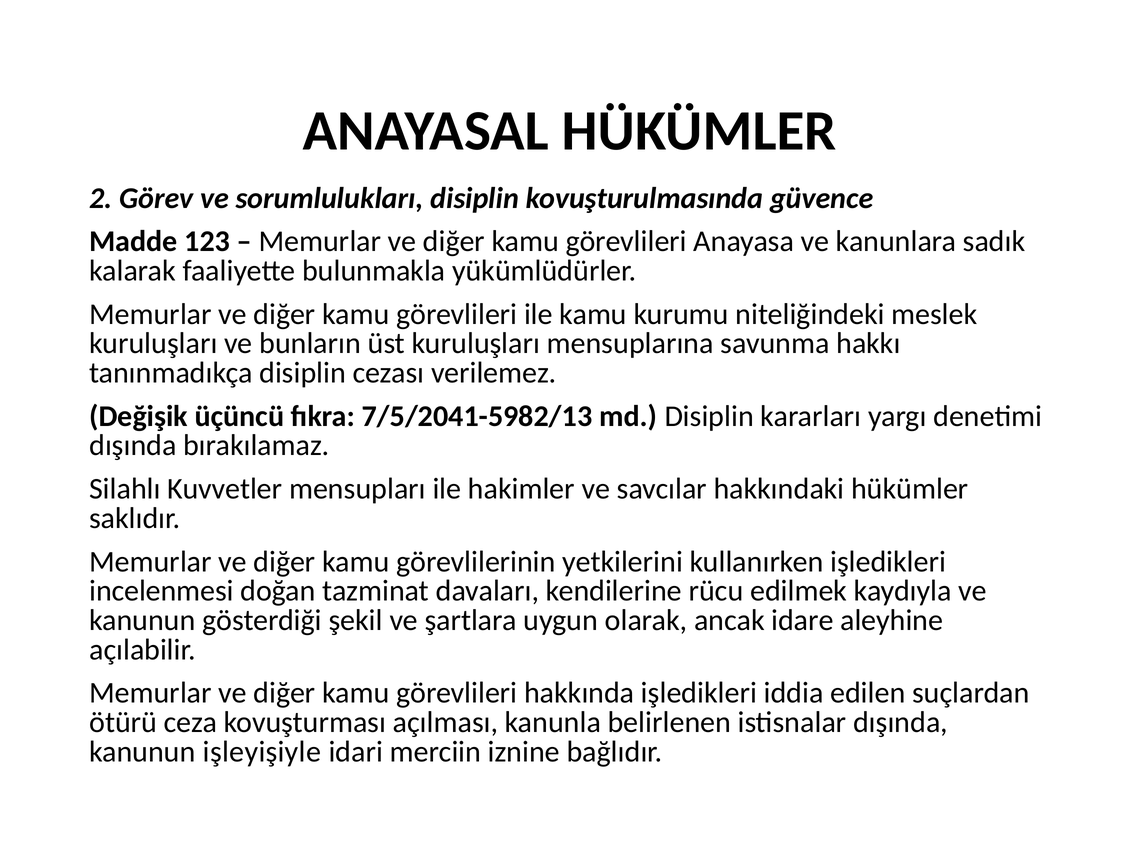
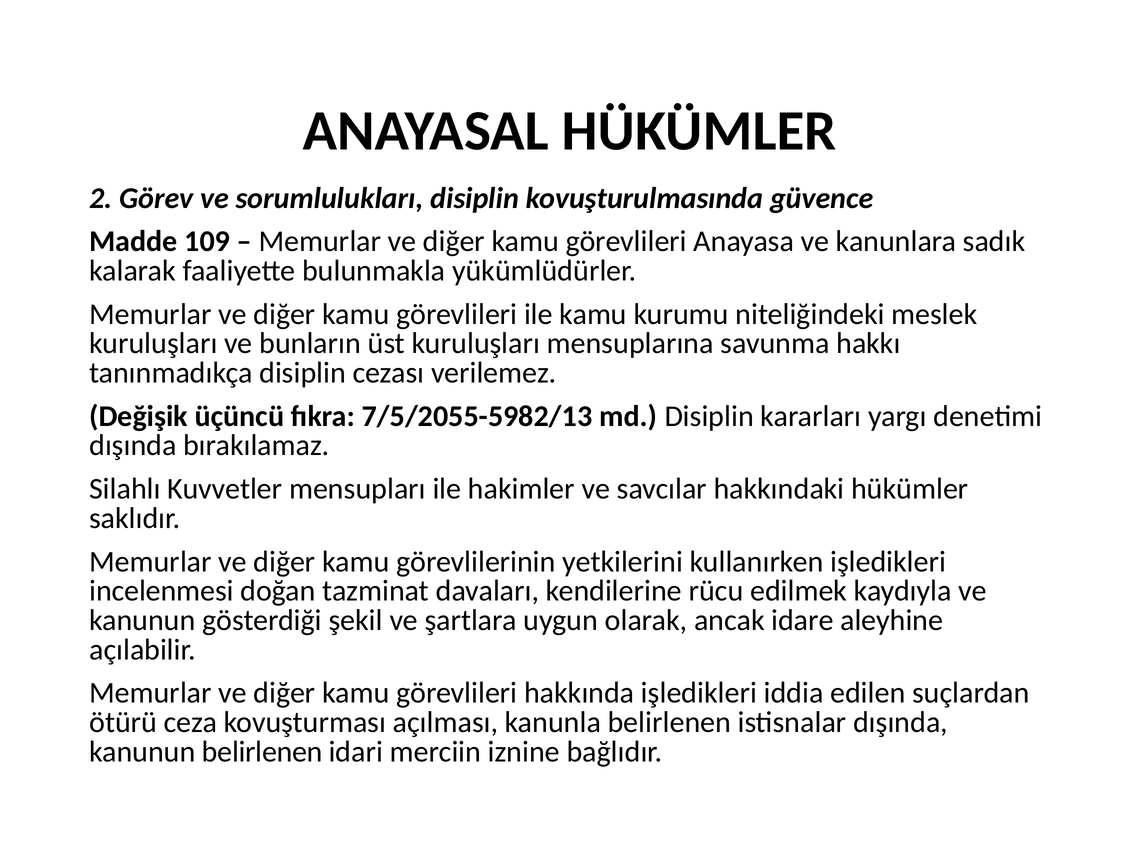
123: 123 -> 109
7/5/2041-5982/13: 7/5/2041-5982/13 -> 7/5/2055-5982/13
kanunun işleyişiyle: işleyişiyle -> belirlenen
